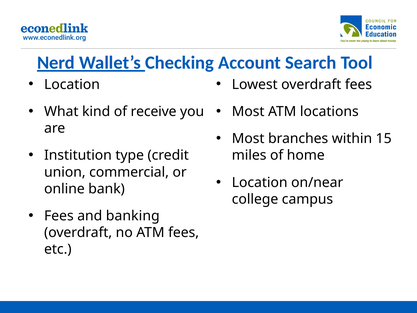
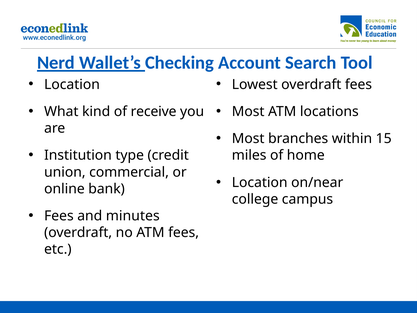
banking: banking -> minutes
